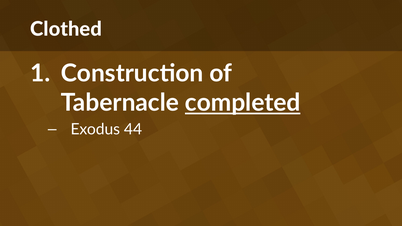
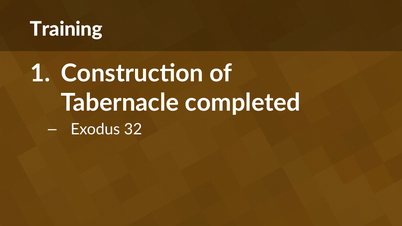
Clothed: Clothed -> Training
completed underline: present -> none
44: 44 -> 32
